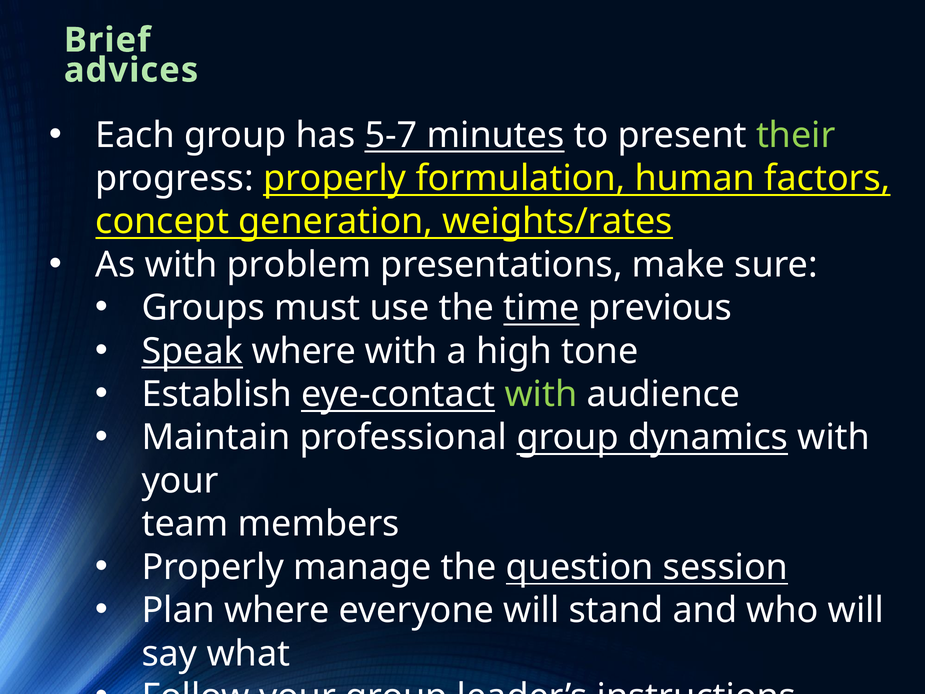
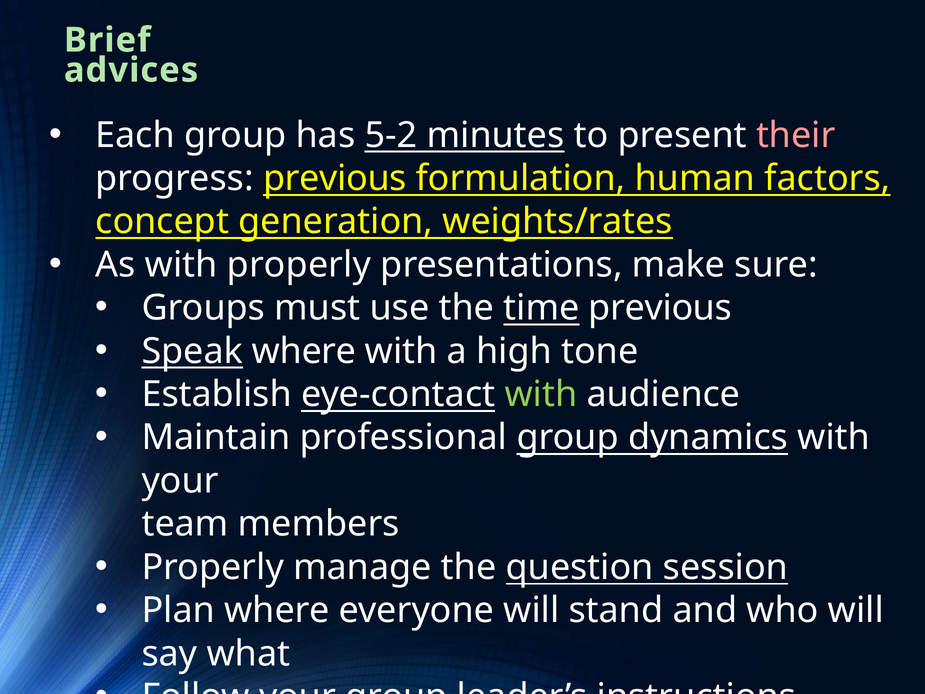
5-7: 5-7 -> 5-2
their colour: light green -> pink
progress properly: properly -> previous
with problem: problem -> properly
